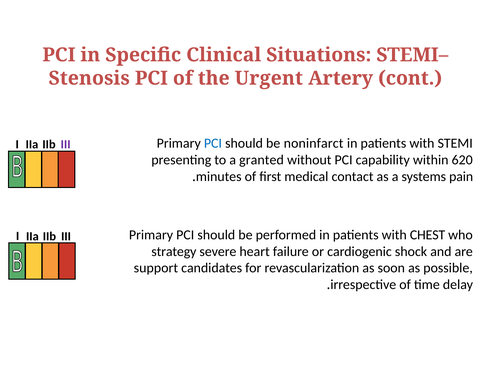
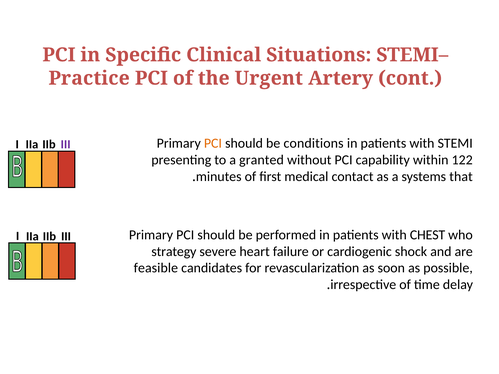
Stenosis: Stenosis -> Practice
PCI at (213, 143) colour: blue -> orange
noninfarct: noninfarct -> conditions
620: 620 -> 122
pain: pain -> that
support: support -> feasible
